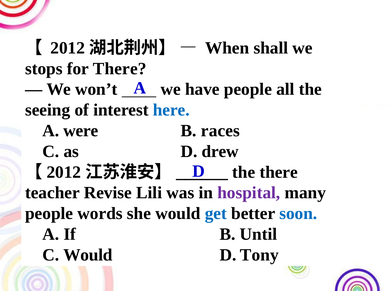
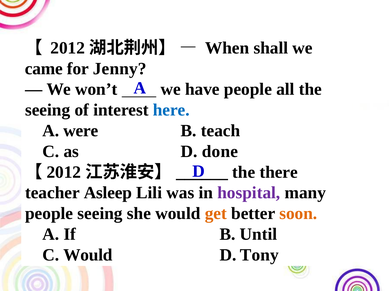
stops: stops -> came
for There: There -> Jenny
races: races -> teach
drew: drew -> done
Revise: Revise -> Asleep
people words: words -> seeing
get colour: blue -> orange
soon colour: blue -> orange
